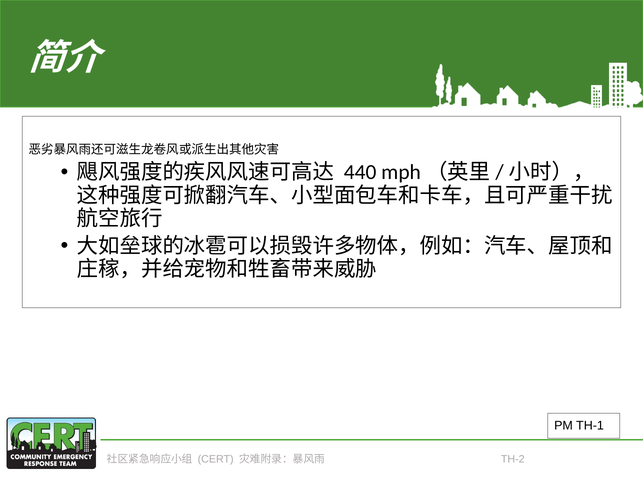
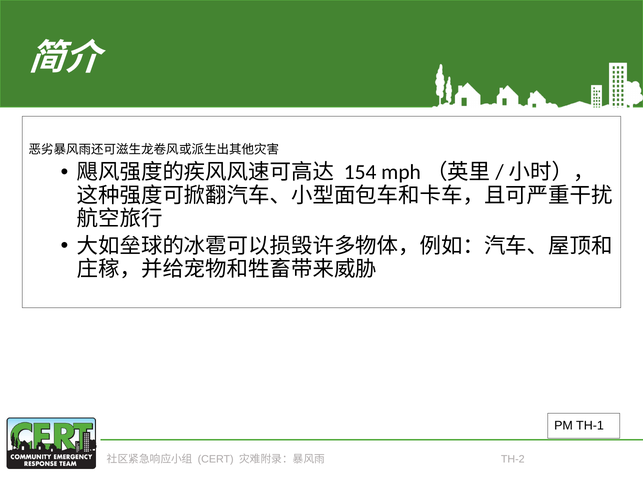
440: 440 -> 154
